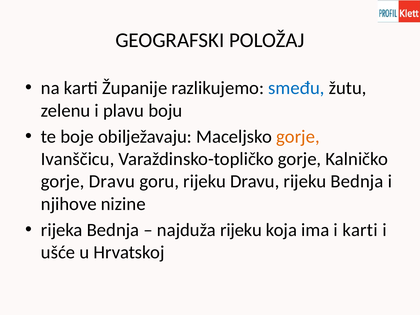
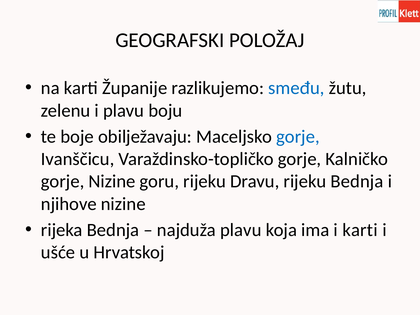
gorje at (298, 137) colour: orange -> blue
gorje Dravu: Dravu -> Nizine
najduža rijeku: rijeku -> plavu
